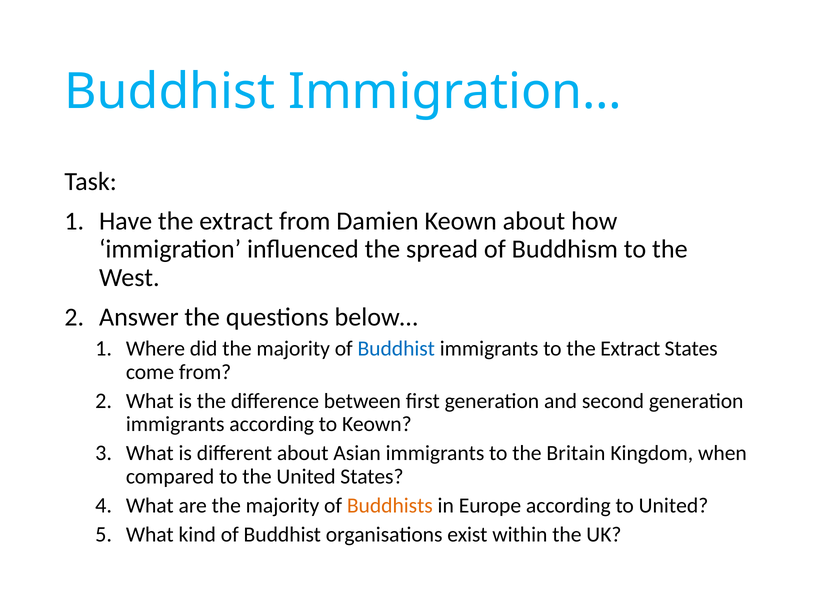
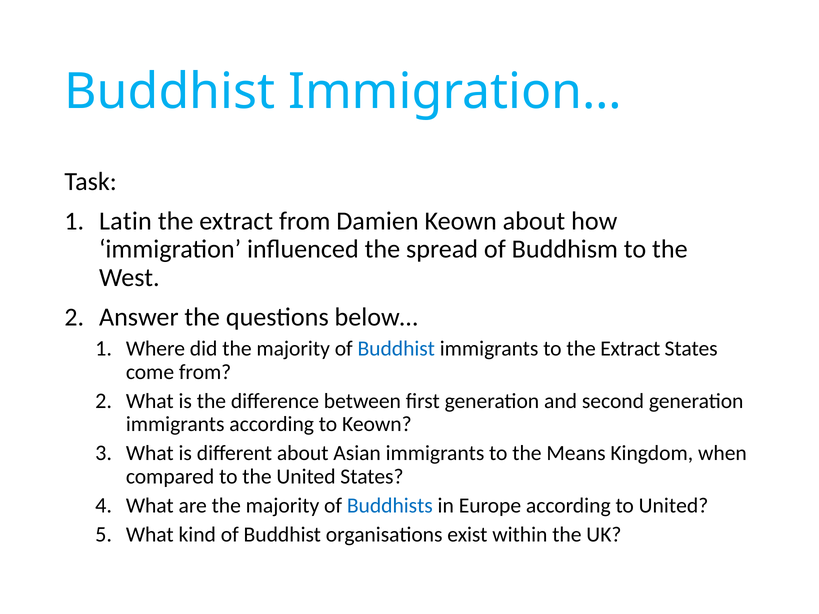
Have: Have -> Latin
Britain: Britain -> Means
Buddhists colour: orange -> blue
